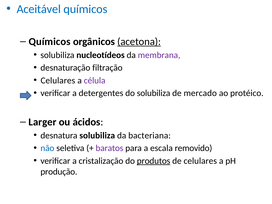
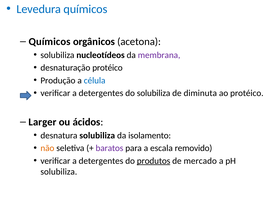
Aceitável: Aceitável -> Levedura
acetona underline: present -> none
desnaturação filtração: filtração -> protéico
Celulares at (58, 80): Celulares -> Produção
célula colour: purple -> blue
mercado: mercado -> diminuta
bacteriana: bacteriana -> isolamento
não colour: blue -> orange
cristalização at (101, 161): cristalização -> detergentes
de celulares: celulares -> mercado
produção at (59, 172): produção -> solubiliza
